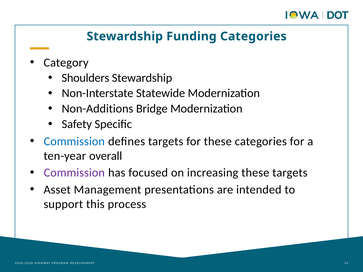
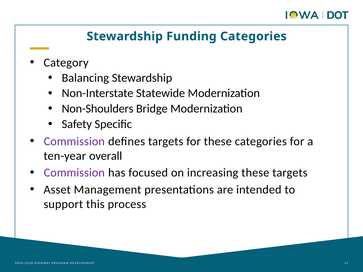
Shoulders: Shoulders -> Balancing
Non-Additions: Non-Additions -> Non-Shoulders
Commission at (74, 141) colour: blue -> purple
